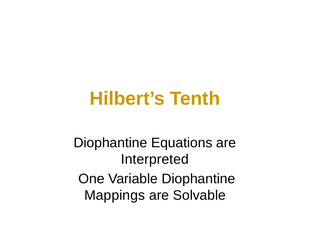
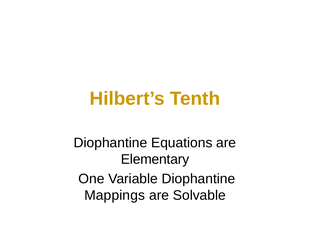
Interpreted: Interpreted -> Elementary
